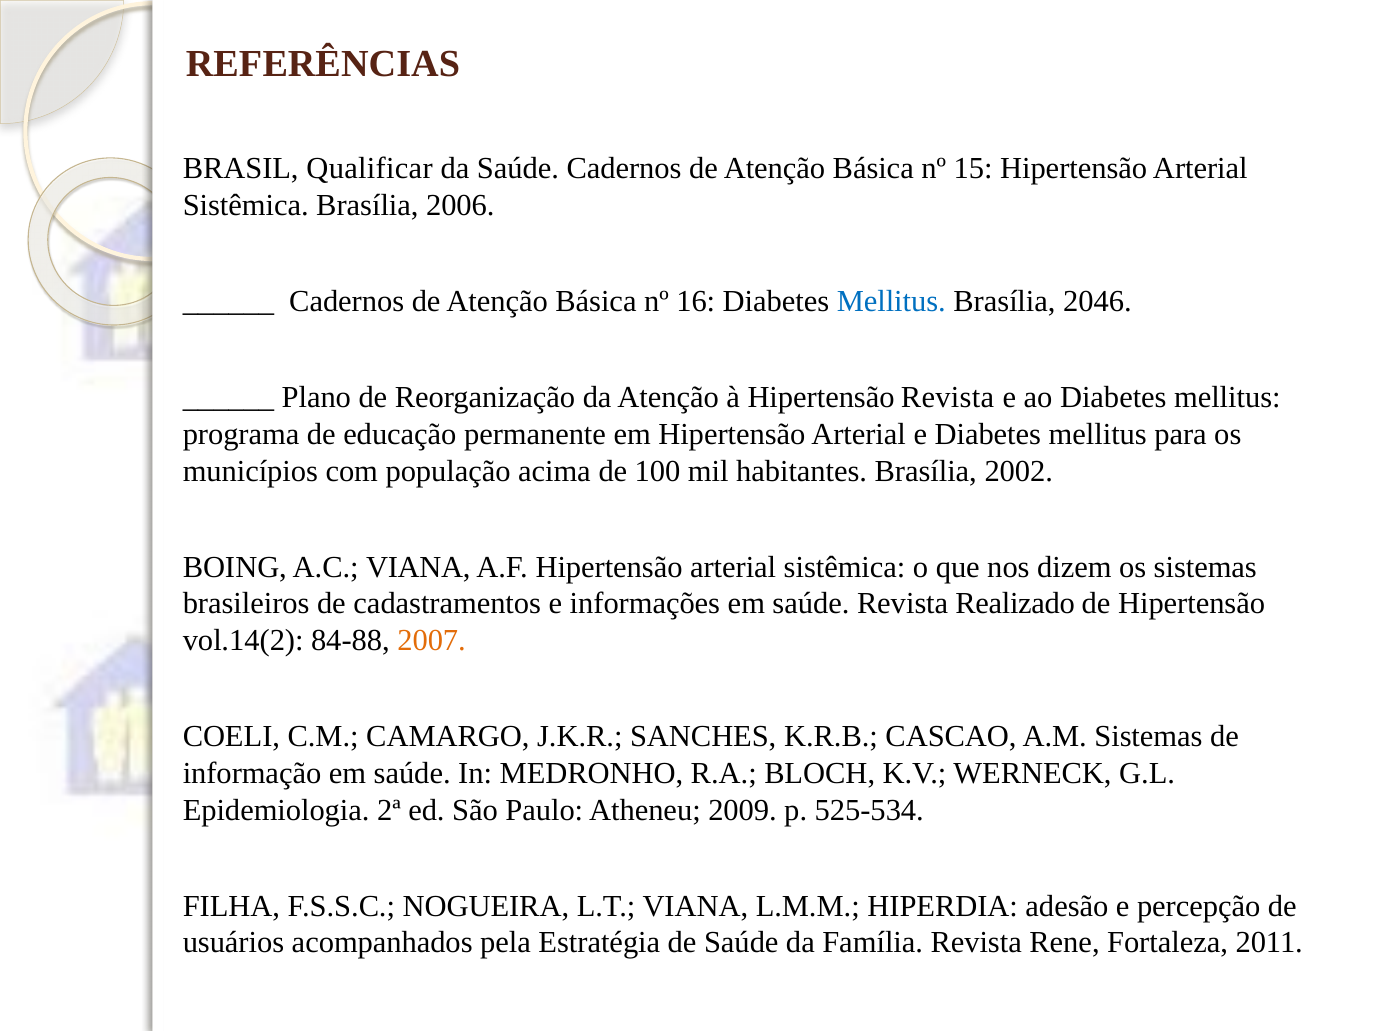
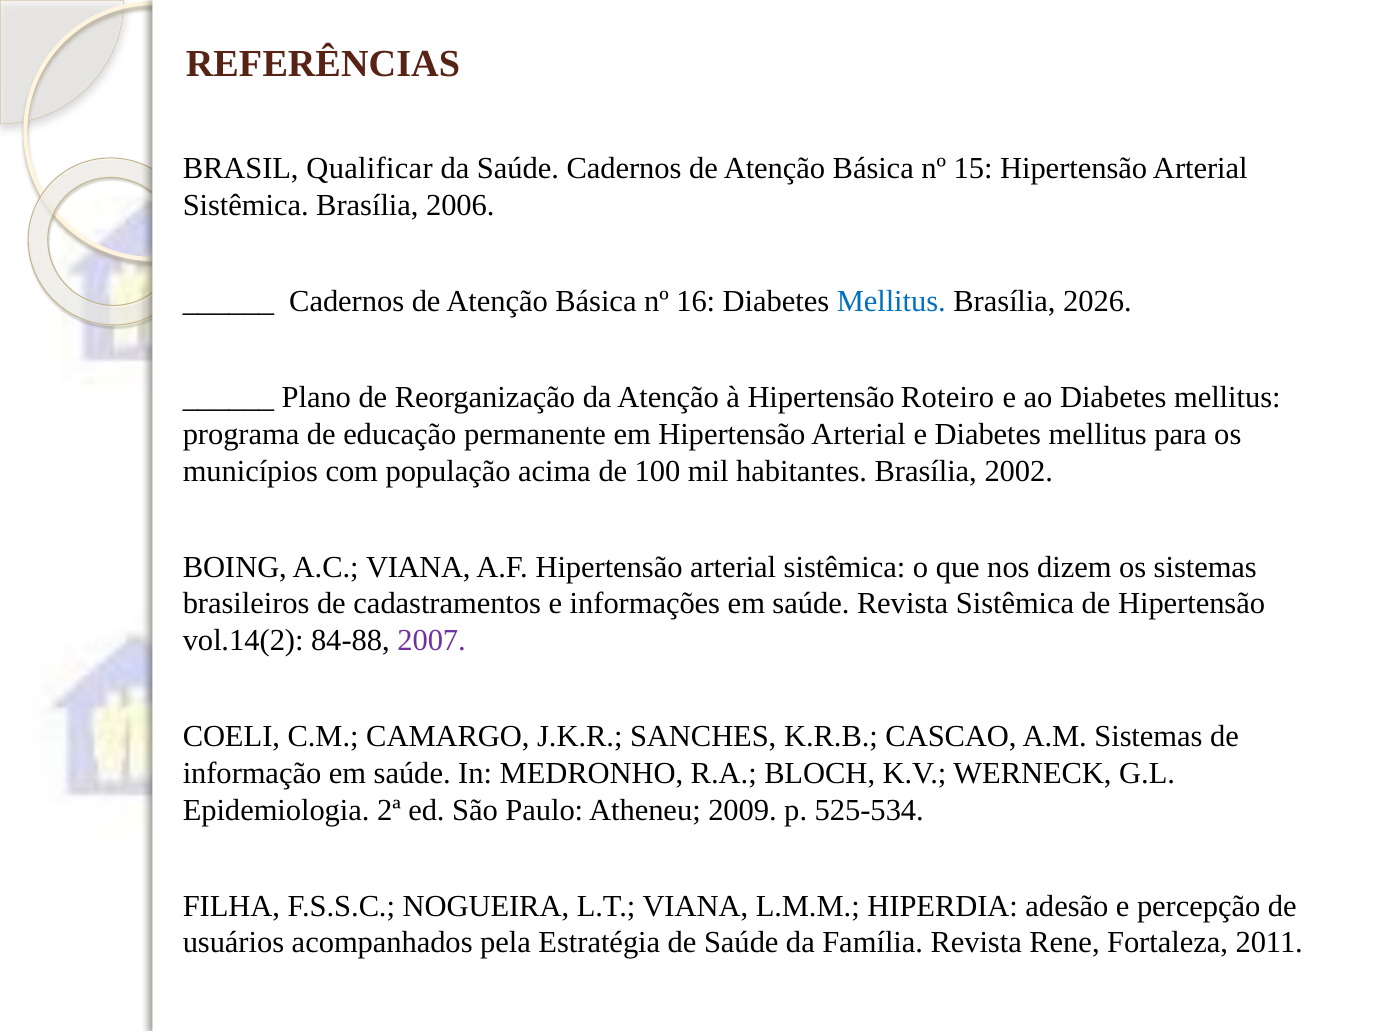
2046: 2046 -> 2026
Hipertensão Revista: Revista -> Roteiro
Revista Realizado: Realizado -> Sistêmica
2007 colour: orange -> purple
